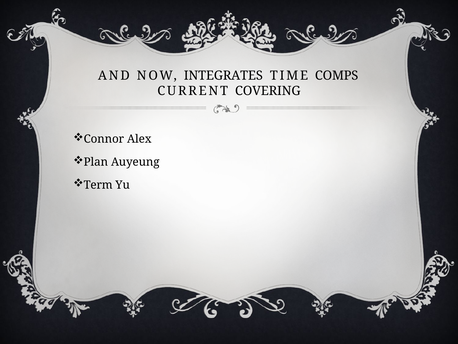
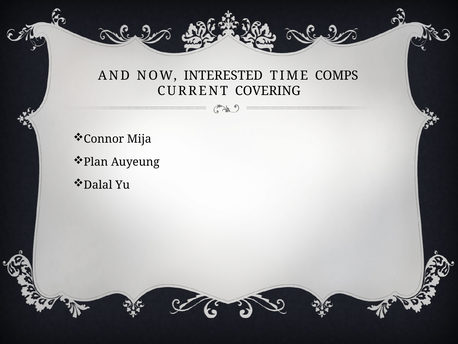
INTEGRATES: INTEGRATES -> INTERESTED
Alex: Alex -> Mija
Term: Term -> Dalal
